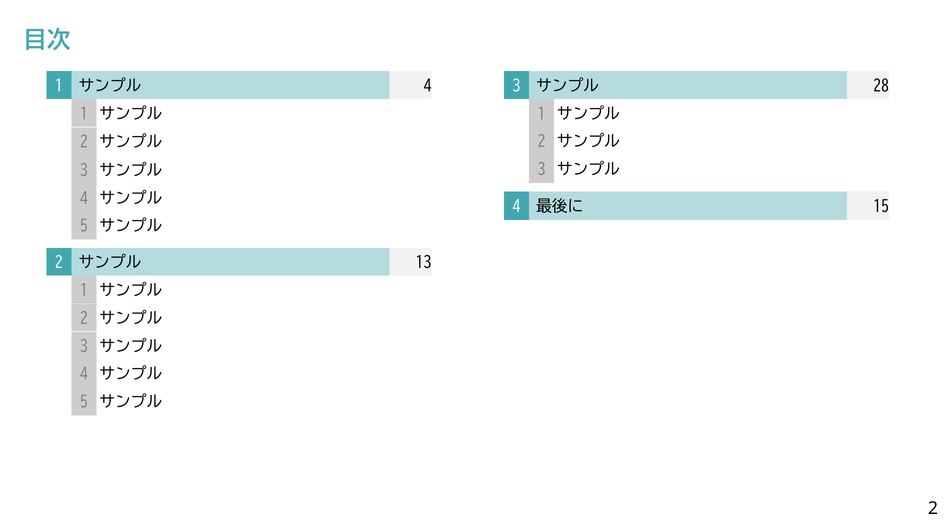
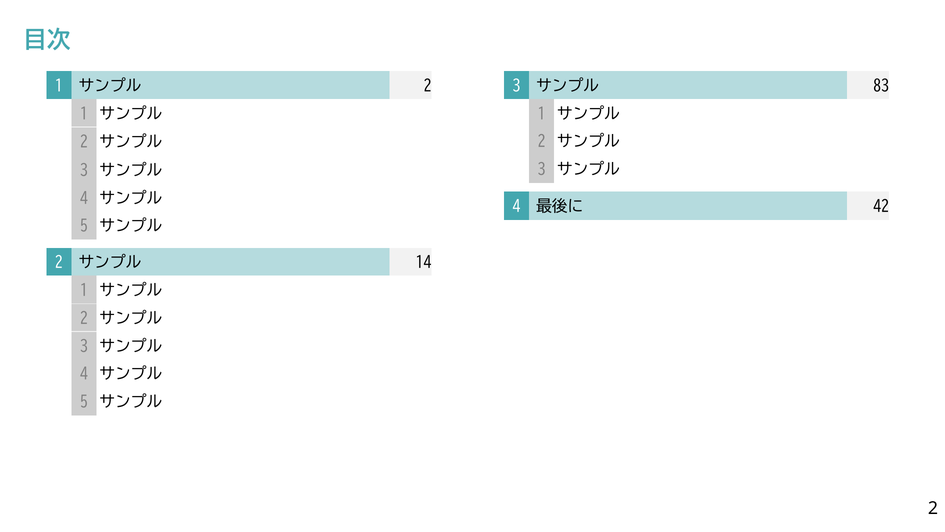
4 at (428, 86): 4 -> 2
28: 28 -> 83
15: 15 -> 42
13: 13 -> 14
